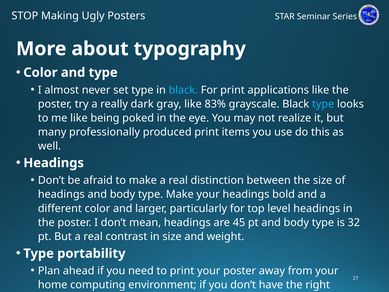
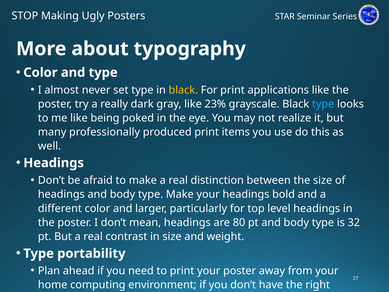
black at (183, 90) colour: light blue -> yellow
83%: 83% -> 23%
45: 45 -> 80
